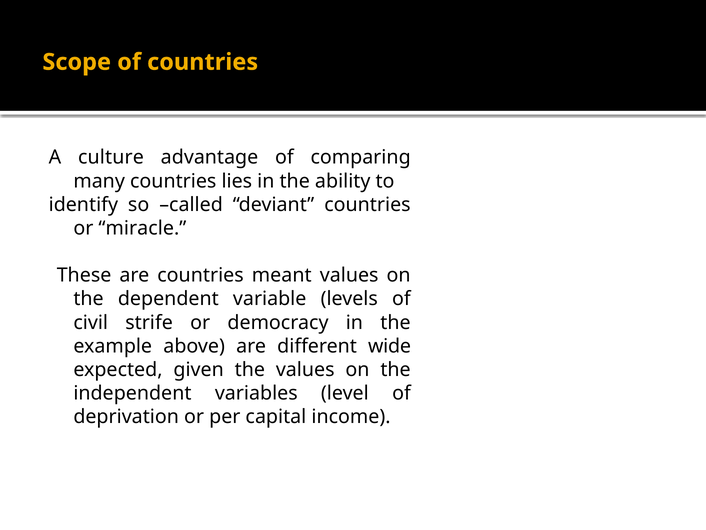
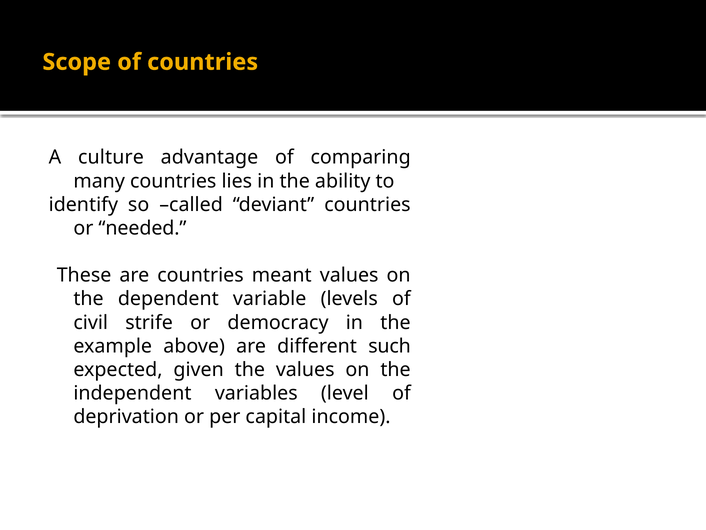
miracle: miracle -> needed
wide: wide -> such
